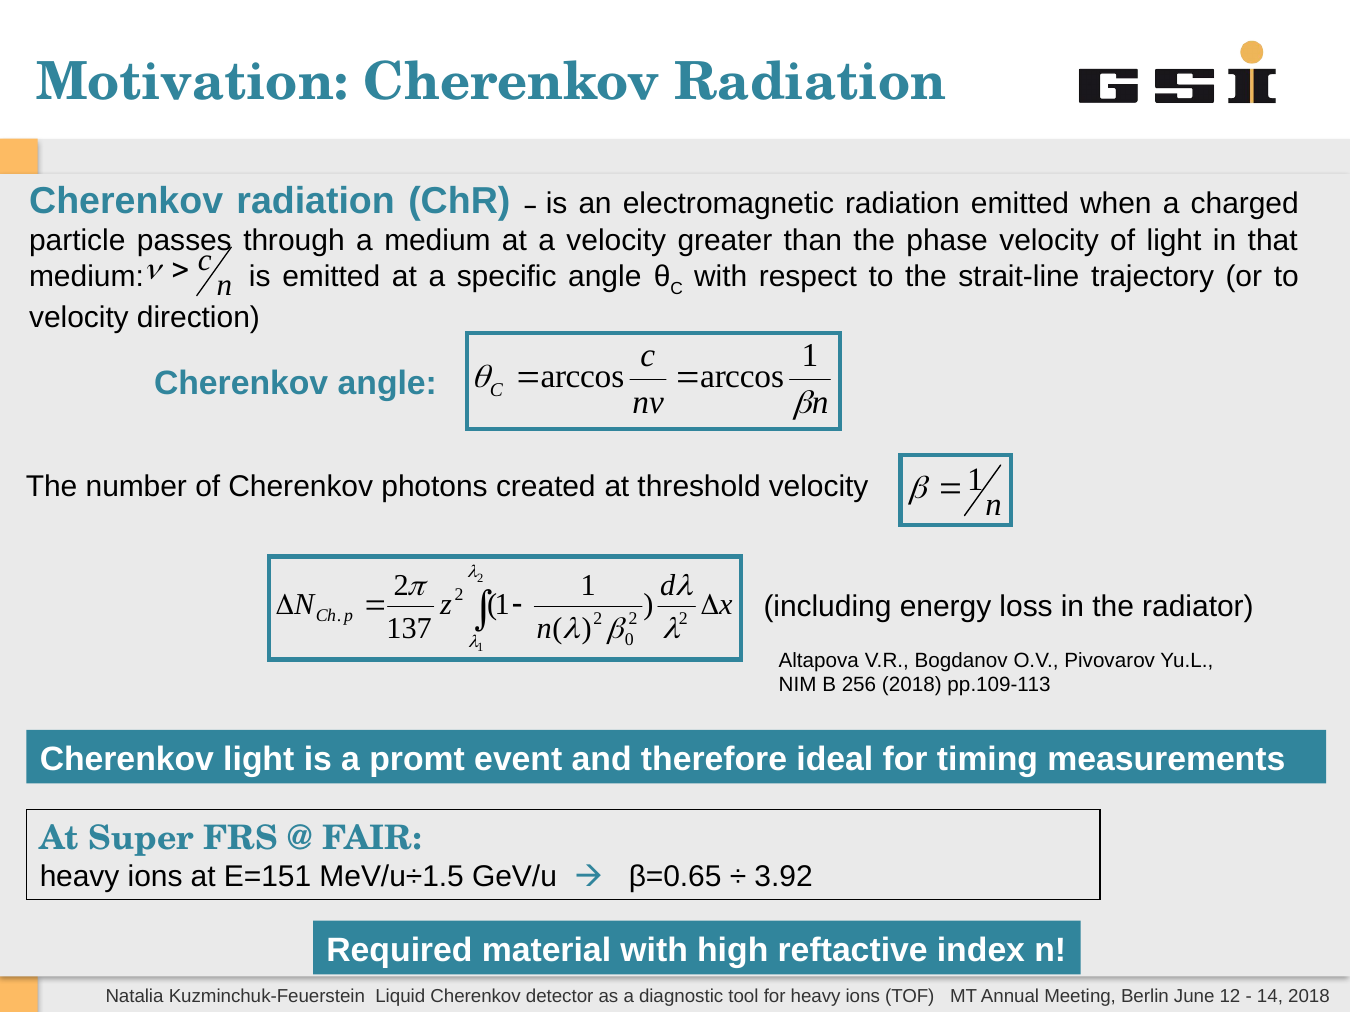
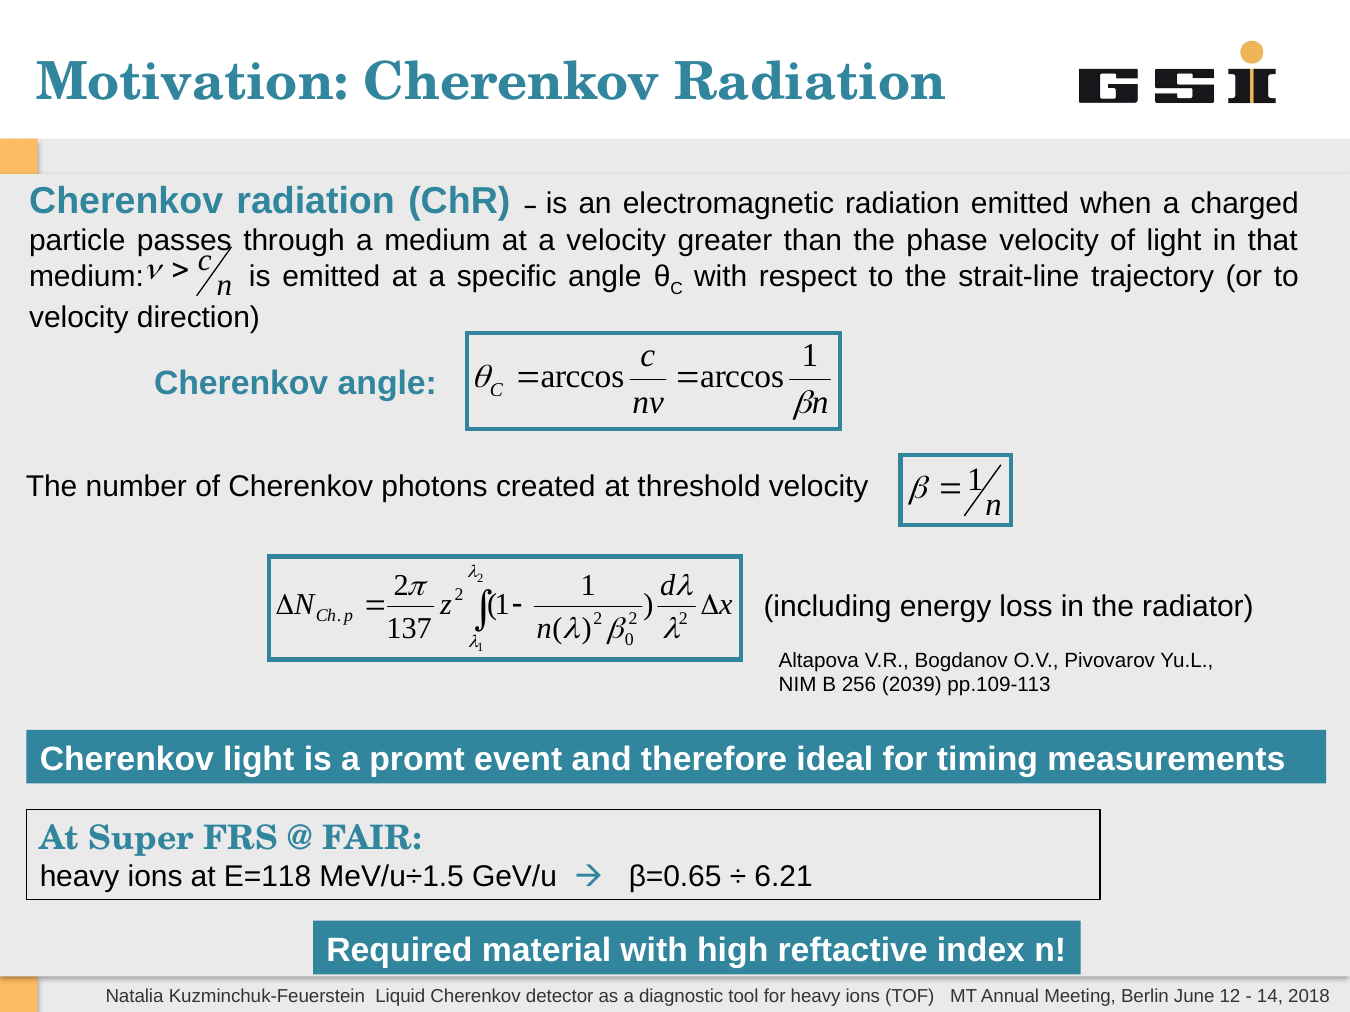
256 2018: 2018 -> 2039
E=151: E=151 -> E=118
3.92: 3.92 -> 6.21
